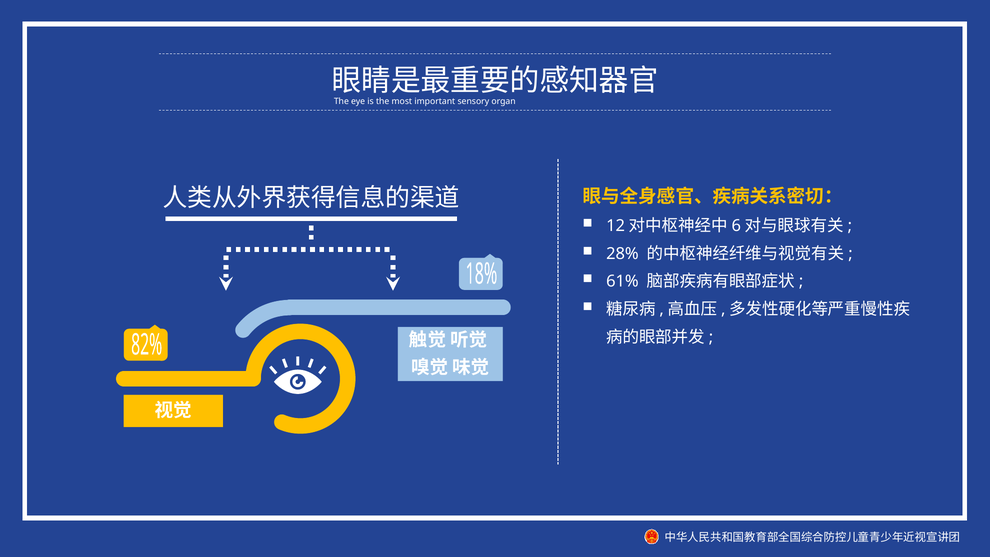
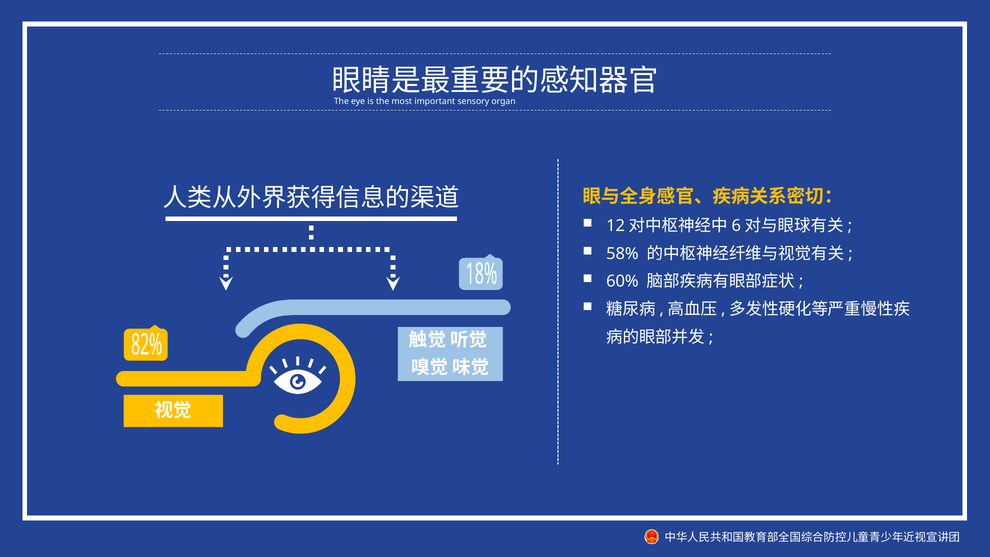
28%: 28% -> 58%
61%: 61% -> 60%
